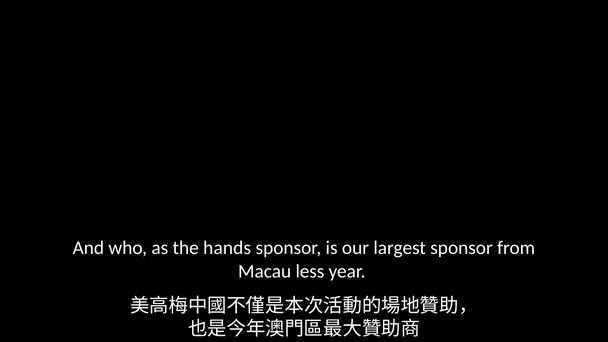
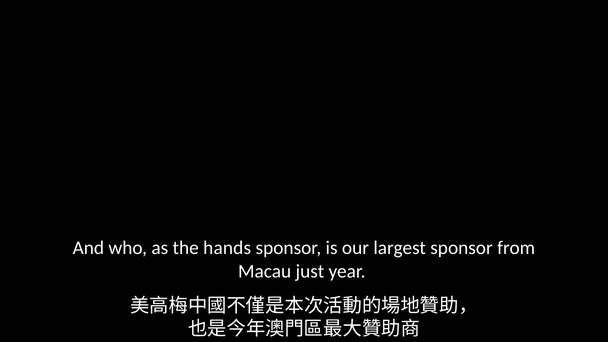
less: less -> just
